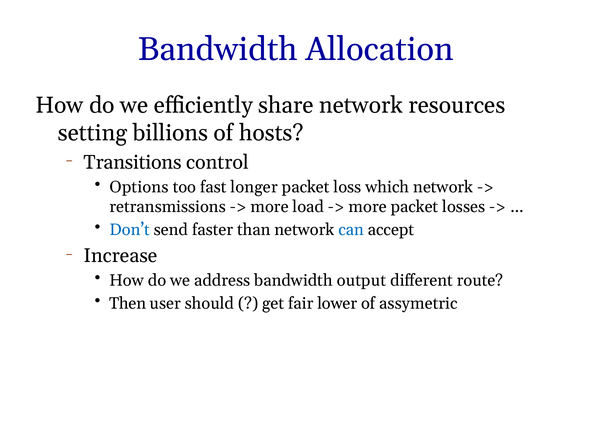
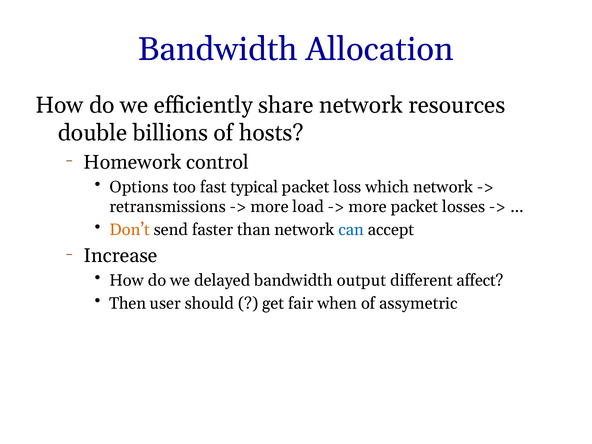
setting: setting -> double
Transitions: Transitions -> Homework
longer: longer -> typical
Don’t colour: blue -> orange
address: address -> delayed
route: route -> affect
lower: lower -> when
